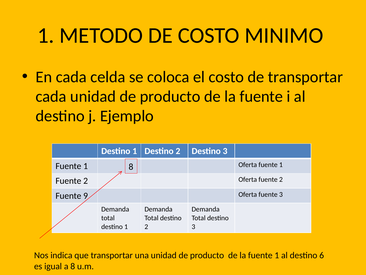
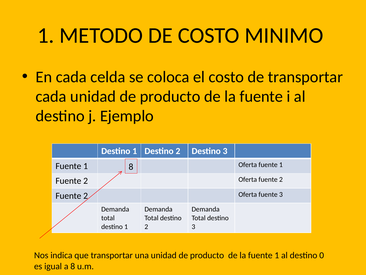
9 at (86, 195): 9 -> 2
6: 6 -> 0
